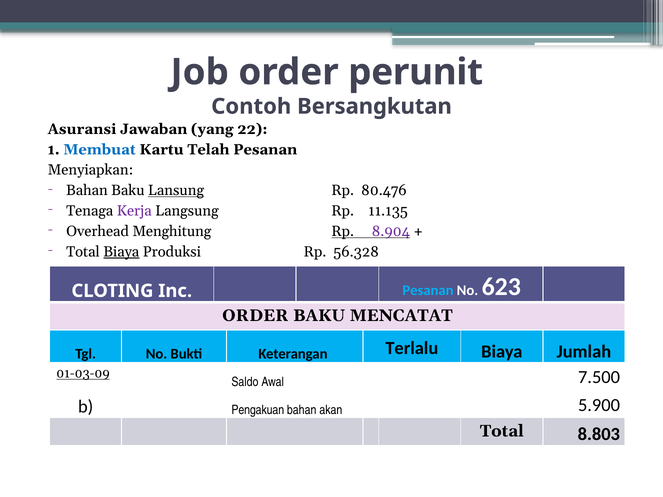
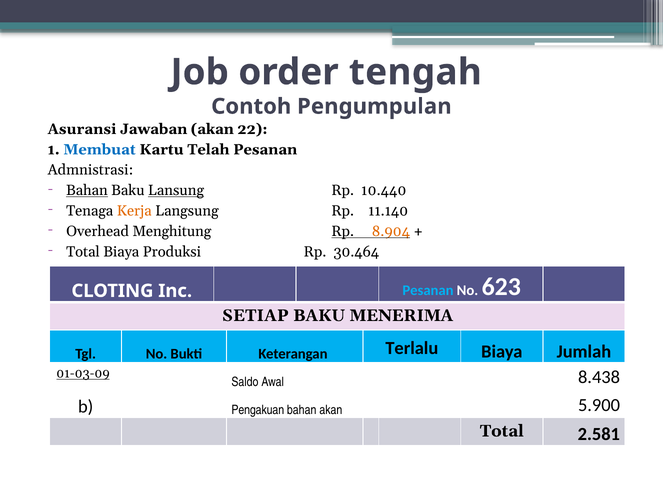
perunit: perunit -> tengah
Bersangkutan: Bersangkutan -> Pengumpulan
Jawaban yang: yang -> akan
Menyiapkan: Menyiapkan -> Admnistrasi
Bahan at (87, 190) underline: none -> present
80.476: 80.476 -> 10.440
Kerja colour: purple -> orange
11.135: 11.135 -> 11.140
8.904 colour: purple -> orange
Biaya at (121, 252) underline: present -> none
56.328: 56.328 -> 30.464
ORDER at (255, 316): ORDER -> SETIAP
MENCATAT: MENCATAT -> MENERIMA
7.500: 7.500 -> 8.438
8.803: 8.803 -> 2.581
